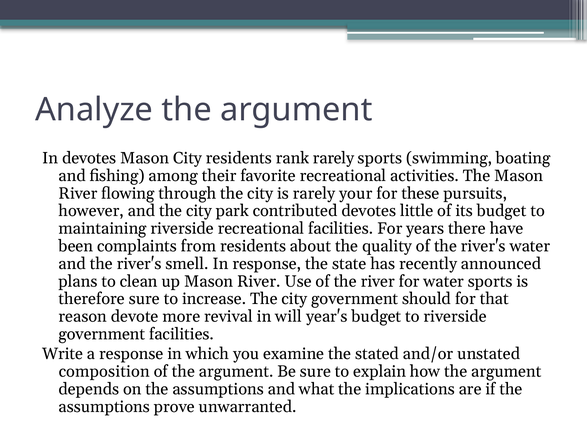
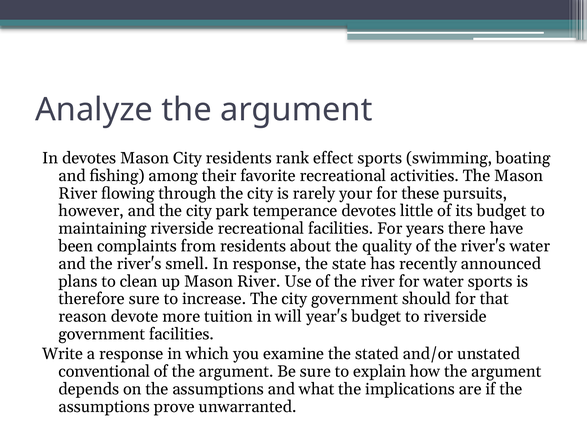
rank rarely: rarely -> effect
contributed: contributed -> temperance
revival: revival -> tuition
composition: composition -> conventional
